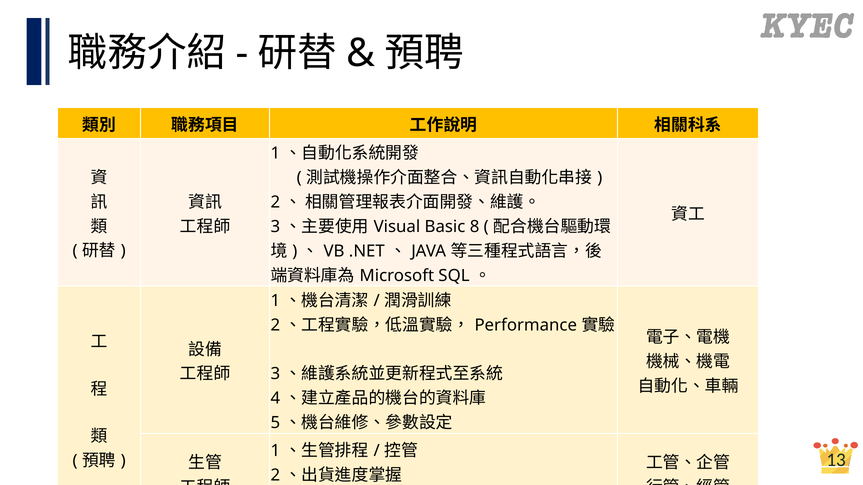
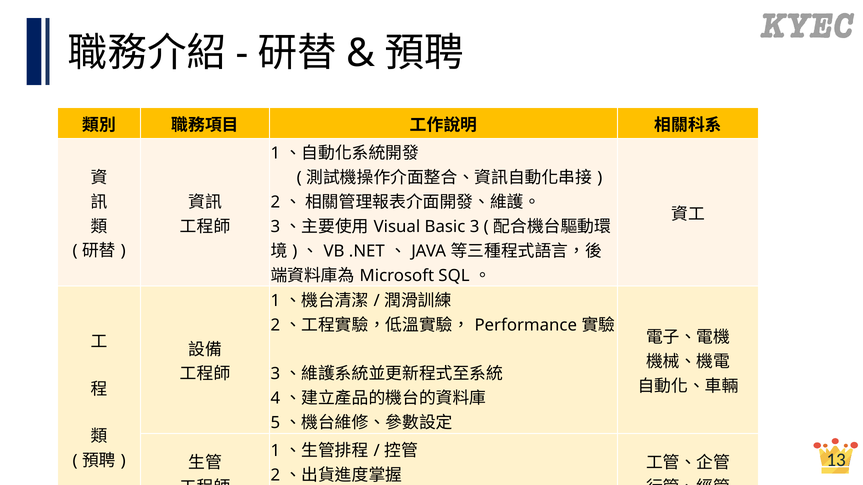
Basic 8: 8 -> 3
